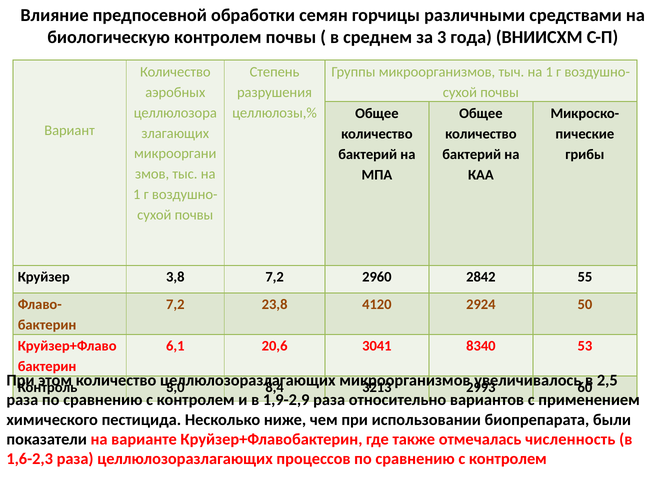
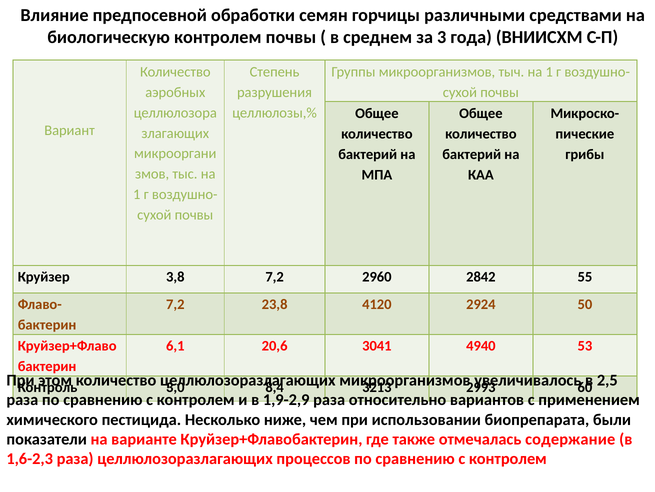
8340: 8340 -> 4940
численность: численность -> содержание
